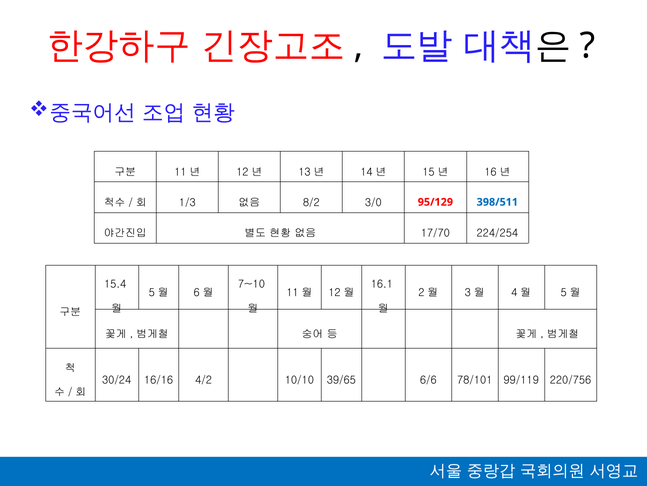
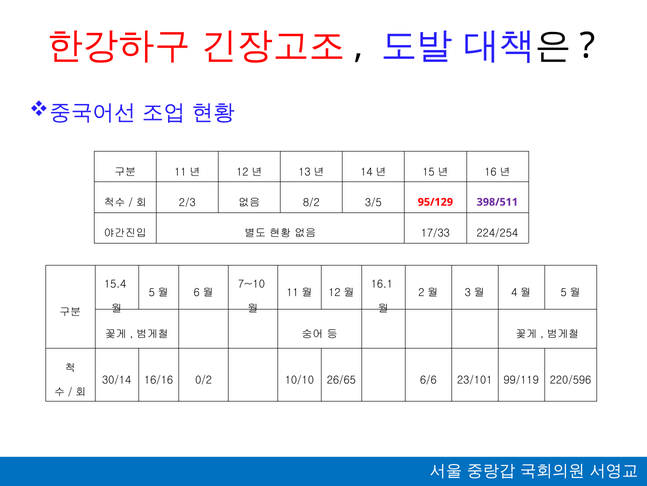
1/3: 1/3 -> 2/3
3/0: 3/0 -> 3/5
398/511 colour: blue -> purple
17/70: 17/70 -> 17/33
30/24: 30/24 -> 30/14
4/2: 4/2 -> 0/2
39/65: 39/65 -> 26/65
78/101: 78/101 -> 23/101
220/756: 220/756 -> 220/596
